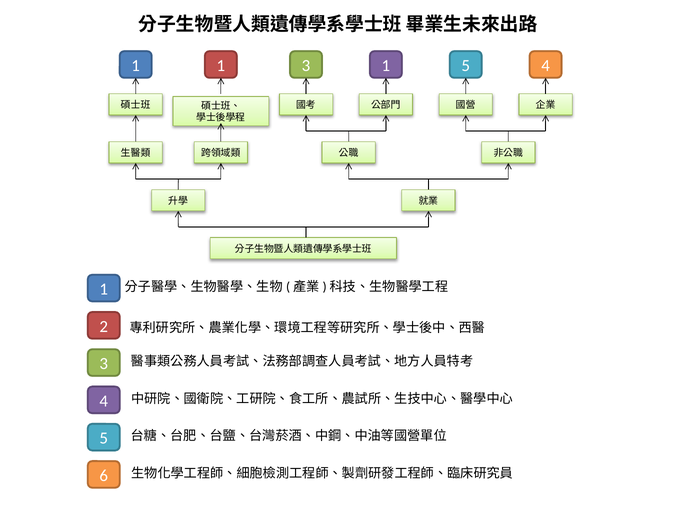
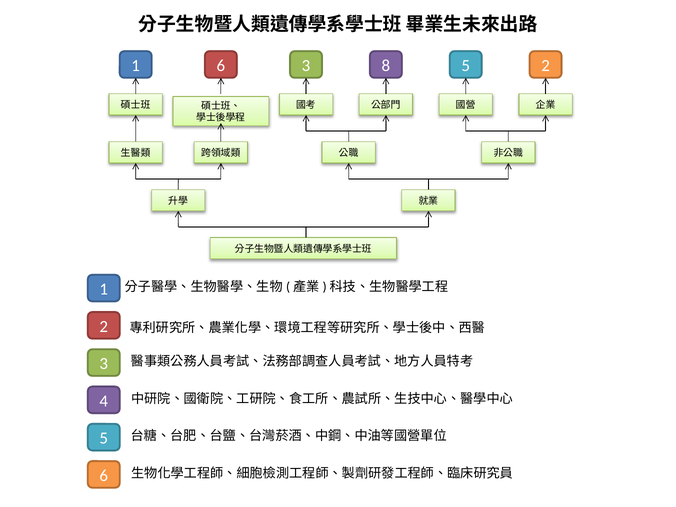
1 1: 1 -> 6
3 1: 1 -> 8
5 4: 4 -> 2
